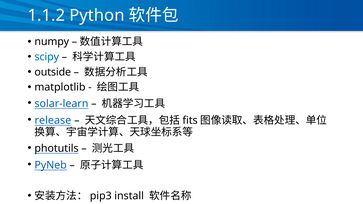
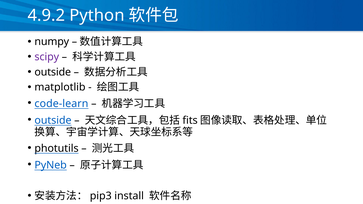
1.1.2: 1.1.2 -> 4.9.2
scipy colour: blue -> purple
solar-learn: solar-learn -> code-learn
release at (53, 120): release -> outside
